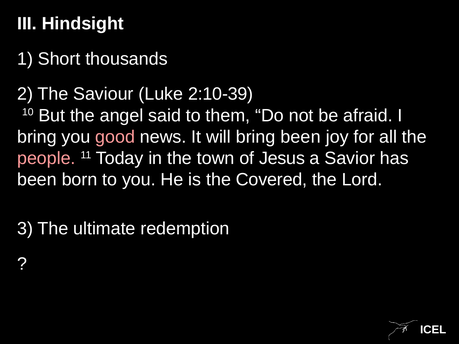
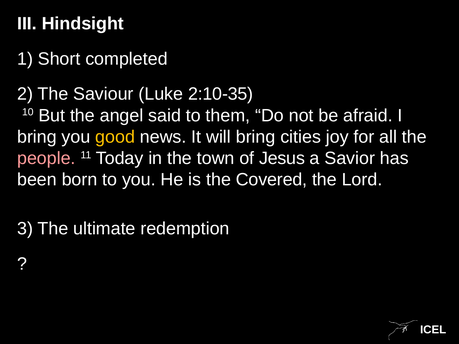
thousands: thousands -> completed
2:10-39: 2:10-39 -> 2:10-35
good colour: pink -> yellow
bring been: been -> cities
